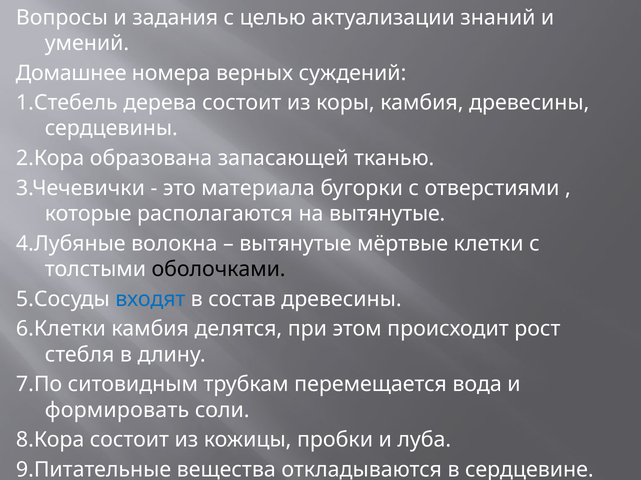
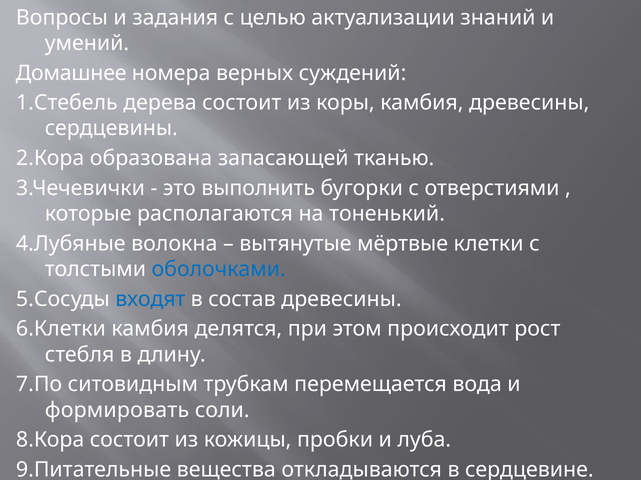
материала: материала -> выполнить
на вытянутые: вытянутые -> тоненький
оболочками colour: black -> blue
